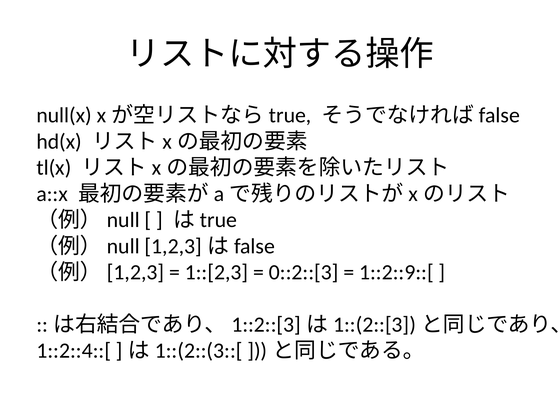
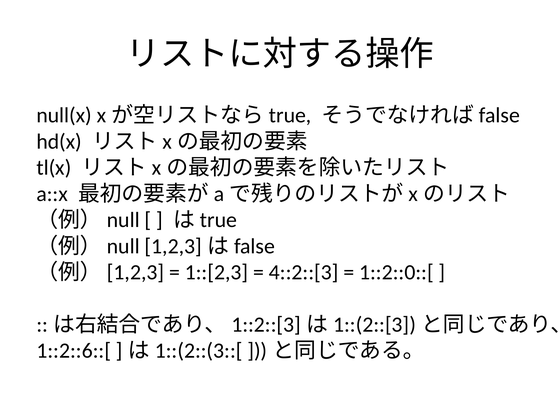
0::2::[3: 0::2::[3 -> 4::2::[3
1::2::9::[: 1::2::9::[ -> 1::2::0::[
1::2::4::[: 1::2::4::[ -> 1::2::6::[
